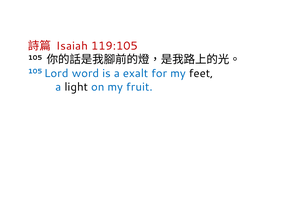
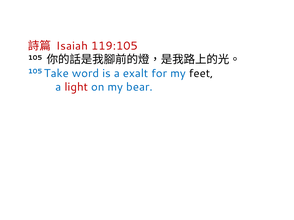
Lord: Lord -> Take
light colour: black -> red
fruit: fruit -> bear
